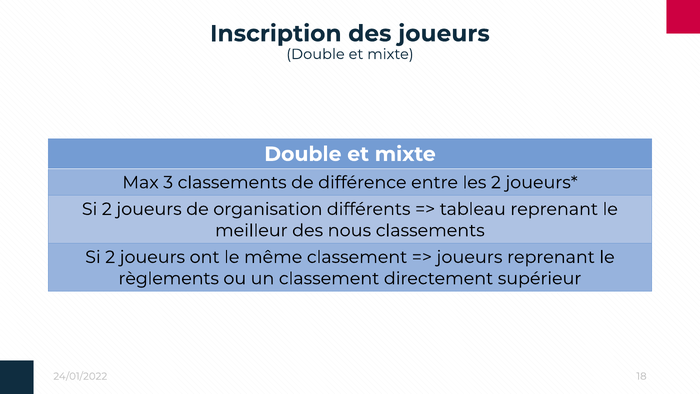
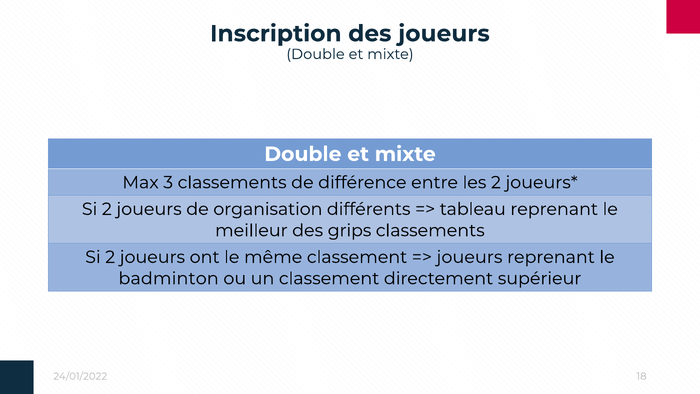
nous: nous -> grips
règlements: règlements -> badminton
